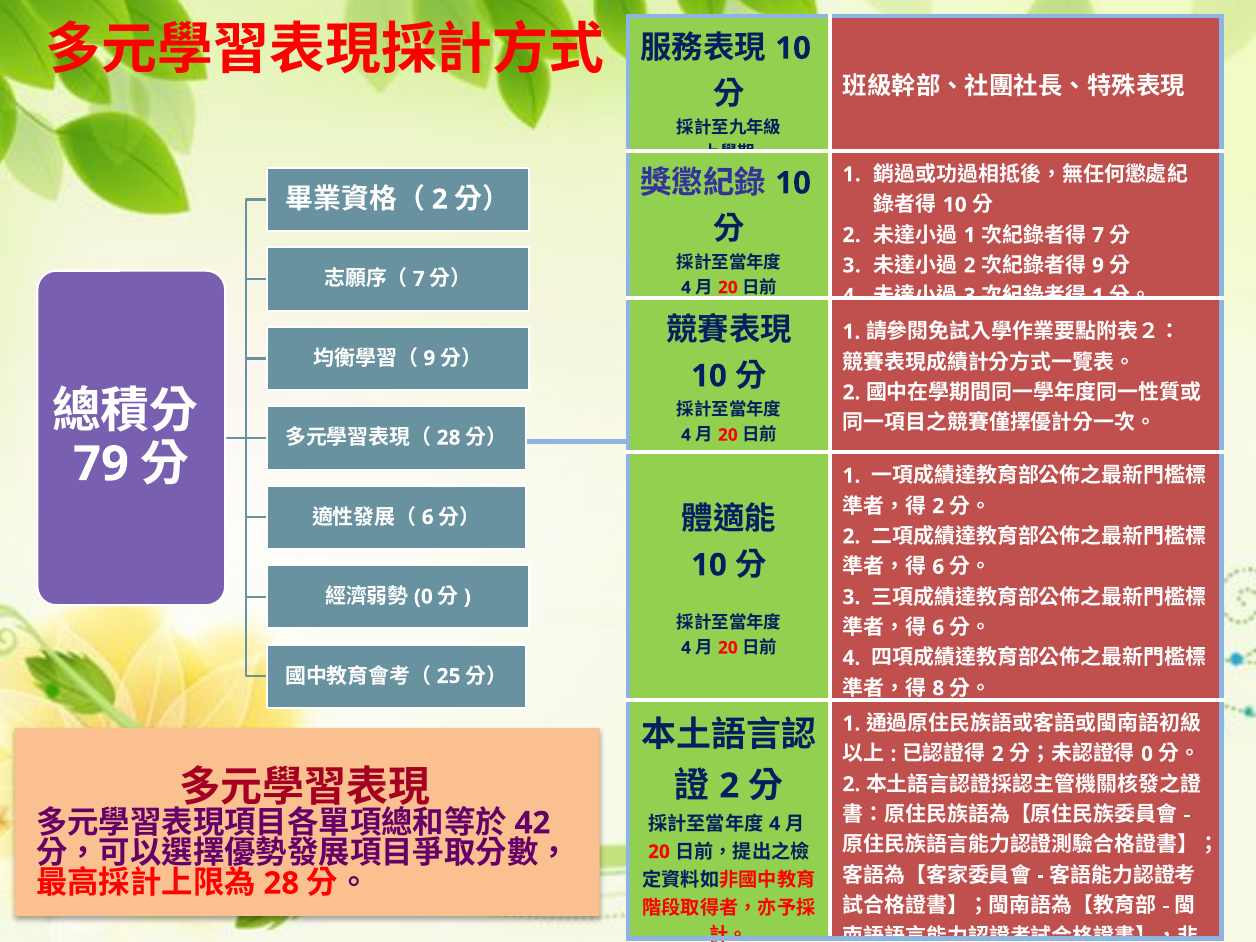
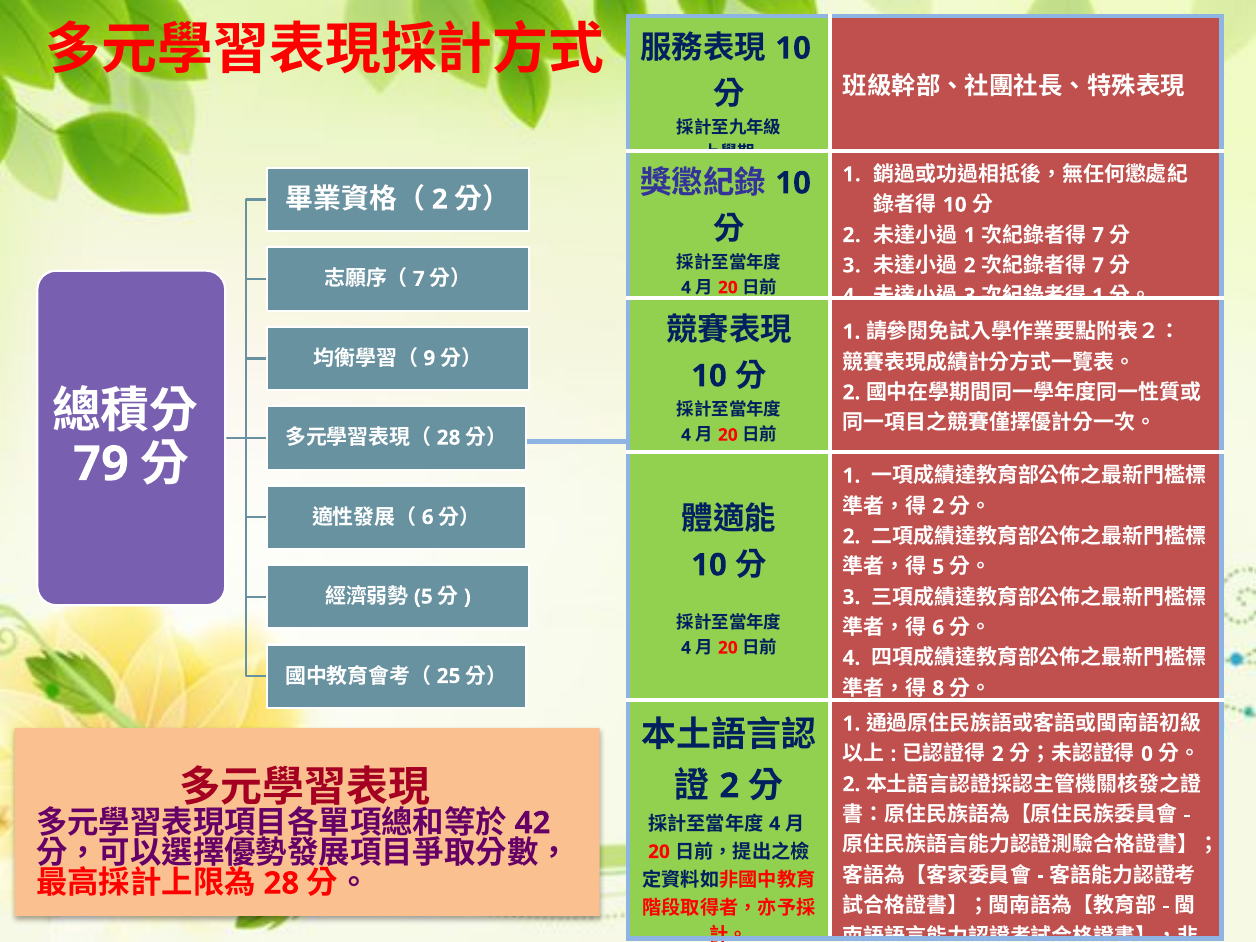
9 at (1098, 266): 9 -> 7
6 at (938, 567): 6 -> 5
0 at (423, 597): 0 -> 5
